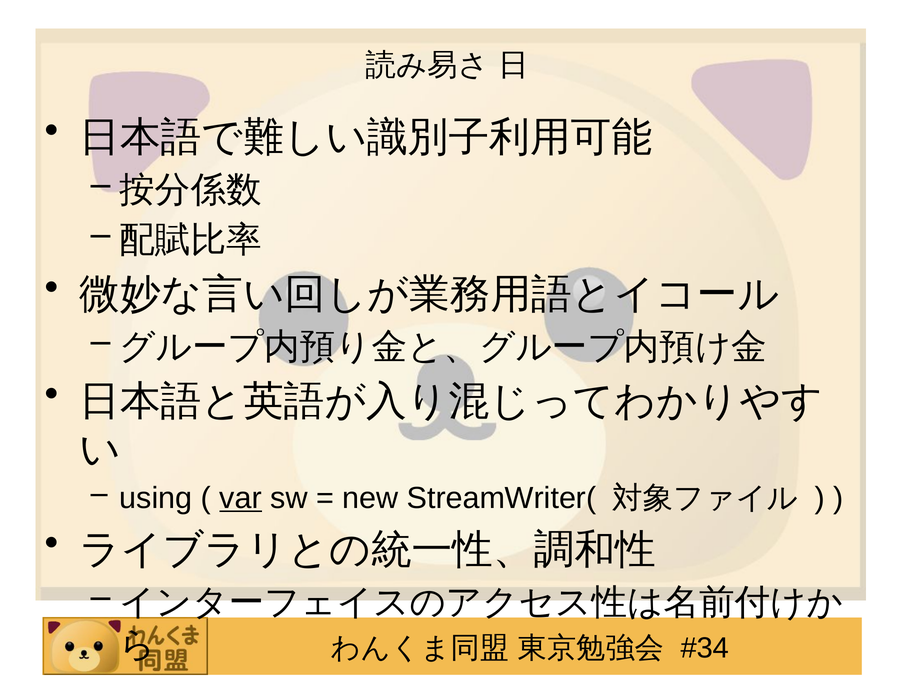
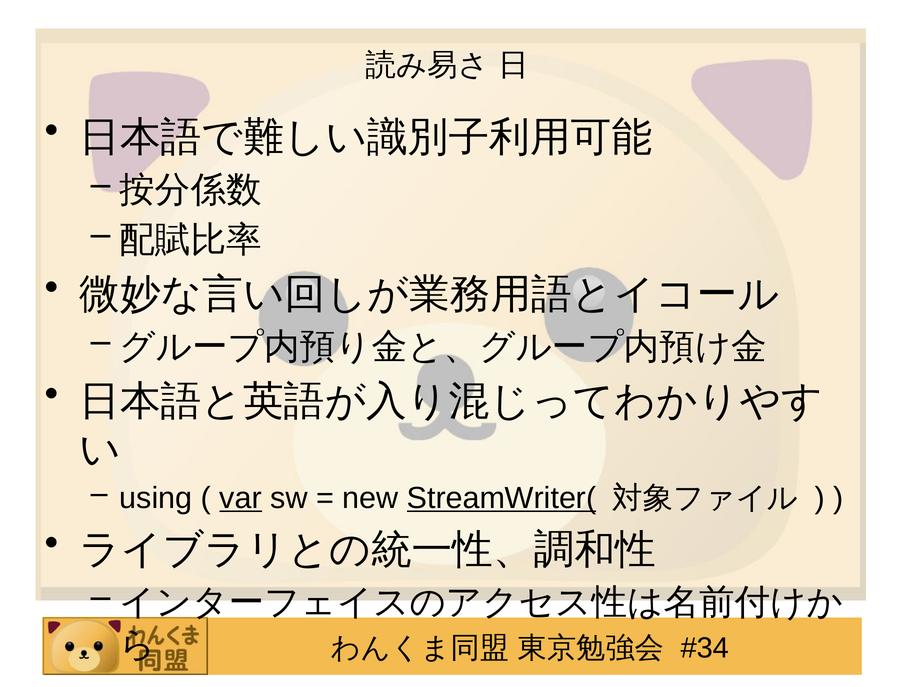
StreamWriter( underline: none -> present
